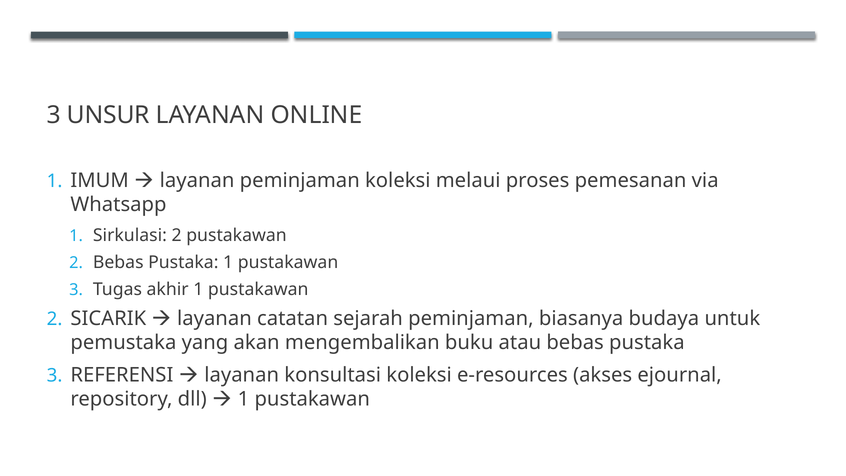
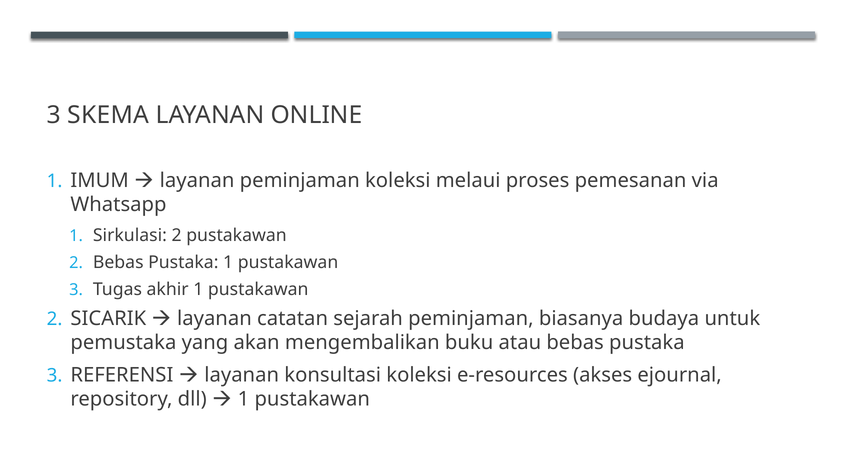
UNSUR: UNSUR -> SKEMA
